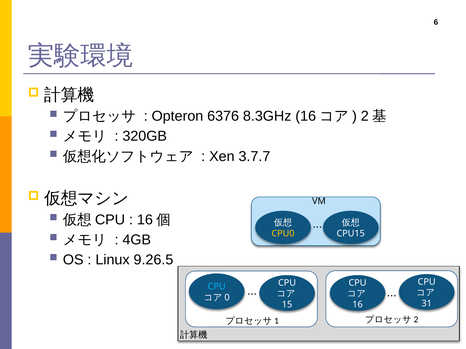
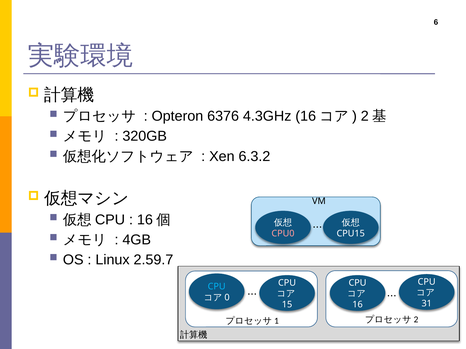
8.3GHz: 8.3GHz -> 4.3GHz
3.7.7: 3.7.7 -> 6.3.2
CPU0 colour: yellow -> pink
9.26.5: 9.26.5 -> 2.59.7
